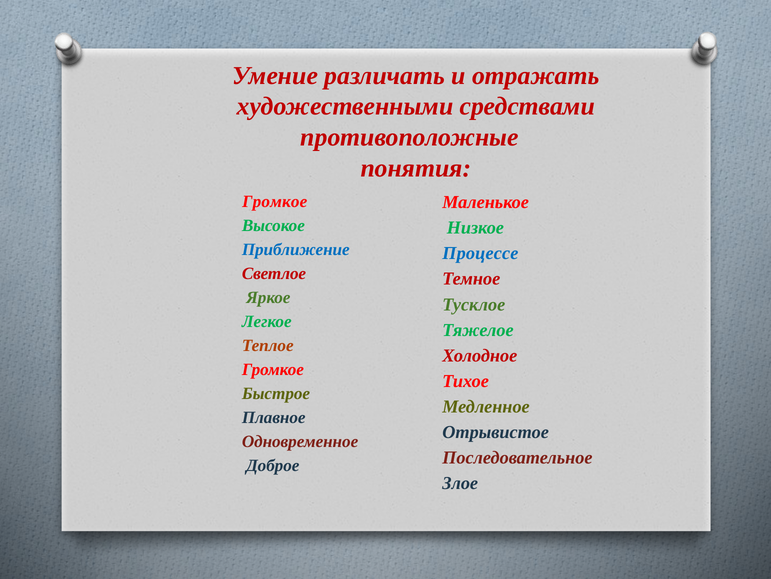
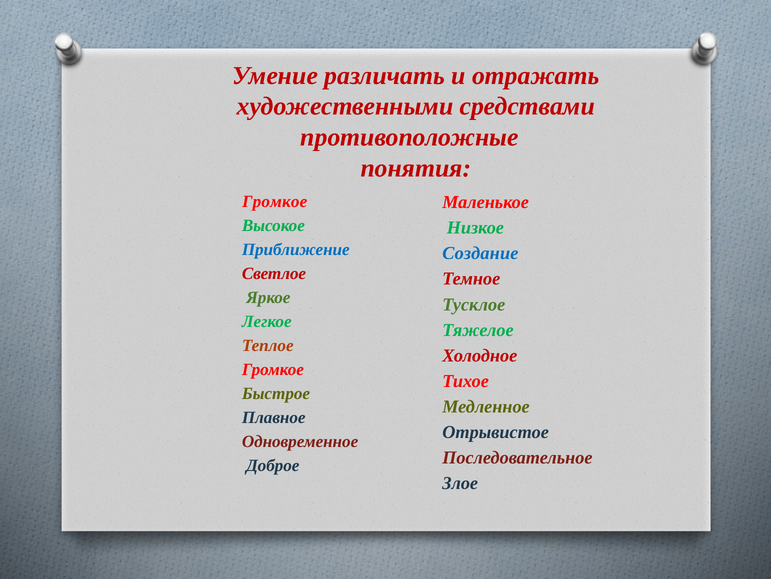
Процессе: Процессе -> Создание
